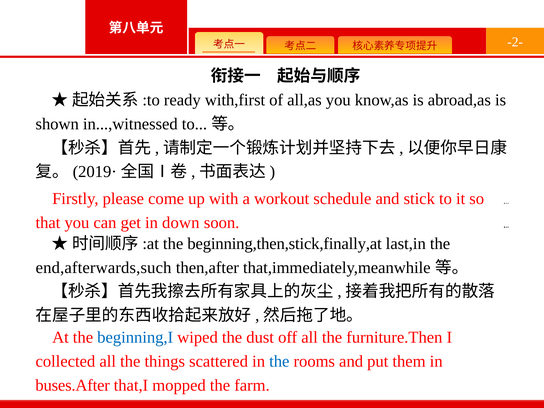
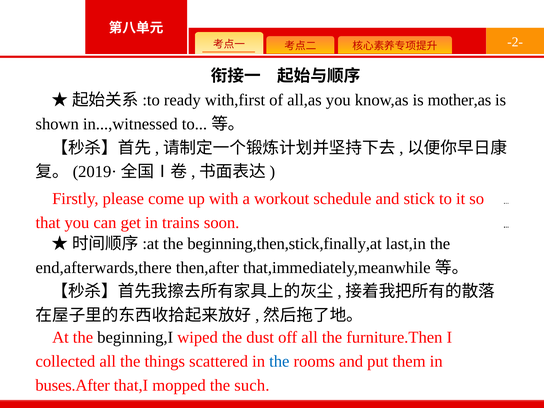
abroad,as: abroad,as -> mother,as
down: down -> trains
end,afterwards,such: end,afterwards,such -> end,afterwards,there
beginning,I colour: blue -> black
farm: farm -> such
